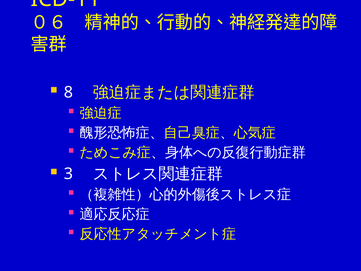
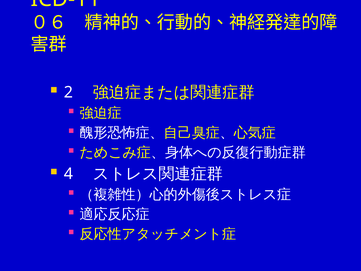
8: 8 -> 2
3: 3 -> 4
